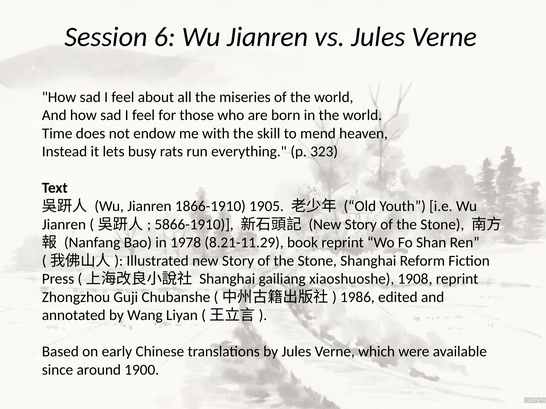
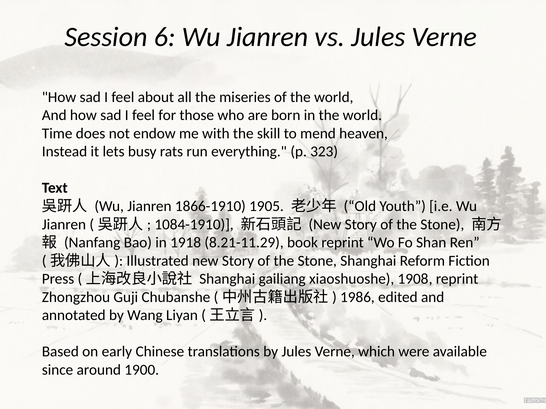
5866-1910: 5866-1910 -> 1084-1910
1978: 1978 -> 1918
